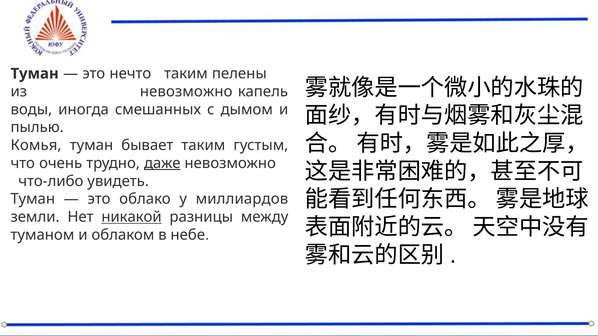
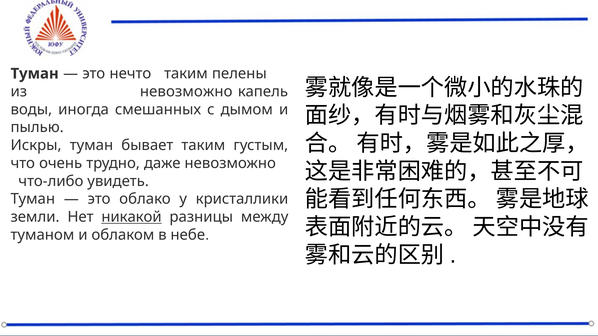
Комья: Комья -> Искры
даже underline: present -> none
миллиардов: миллиардов -> кристаллики
